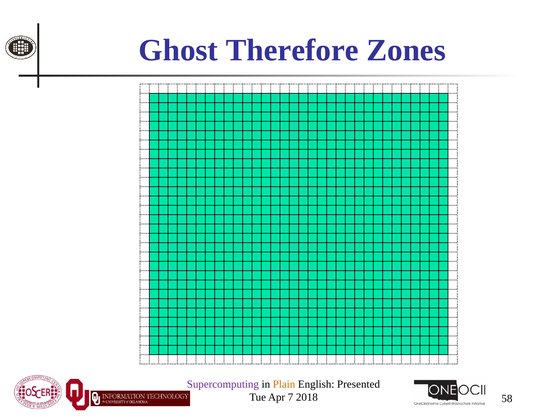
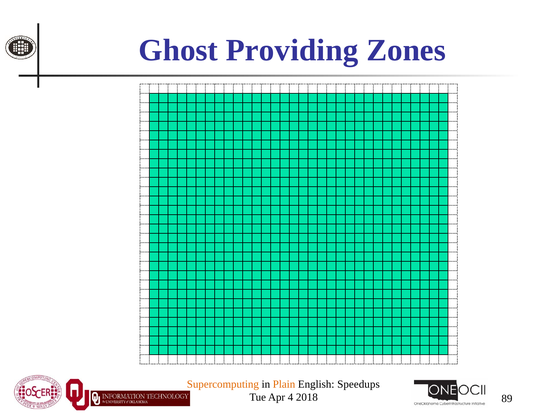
Therefore: Therefore -> Providing
Supercomputing colour: purple -> orange
Presented: Presented -> Speedups
7: 7 -> 4
58: 58 -> 89
